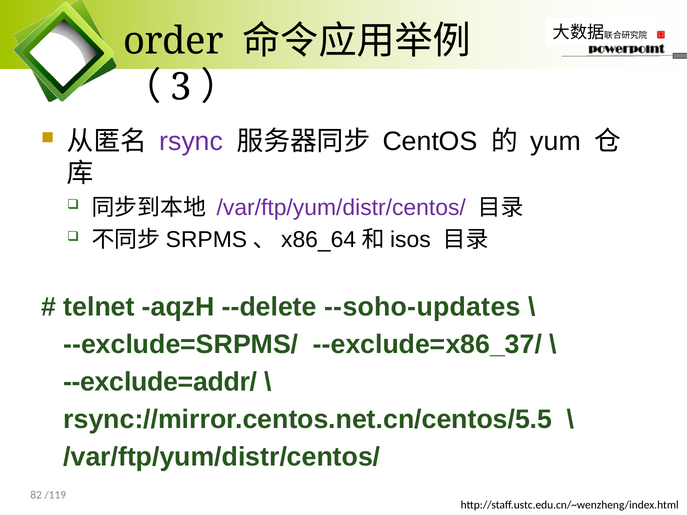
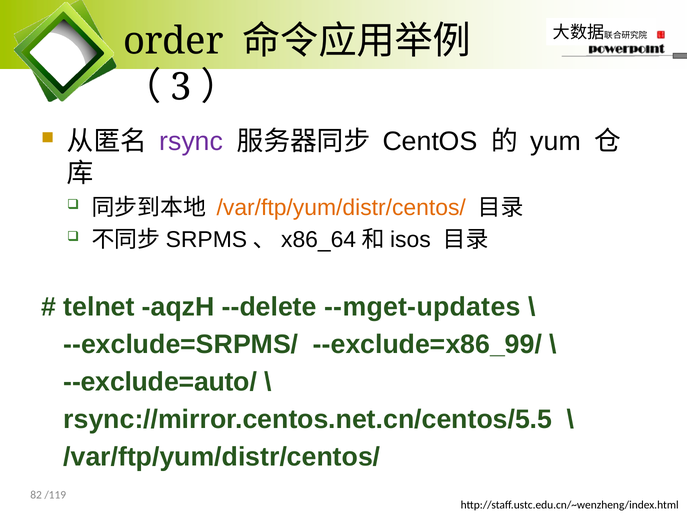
/var/ftp/yum/distr/centos/ at (341, 208) colour: purple -> orange
--soho-updates: --soho-updates -> --mget-updates
--exclude=x86_37/: --exclude=x86_37/ -> --exclude=x86_99/
--exclude=addr/: --exclude=addr/ -> --exclude=auto/
